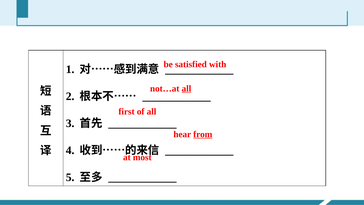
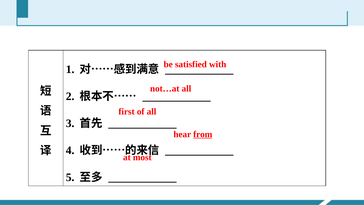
all at (186, 88) underline: present -> none
